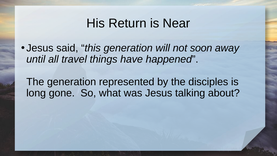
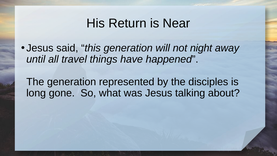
soon: soon -> night
